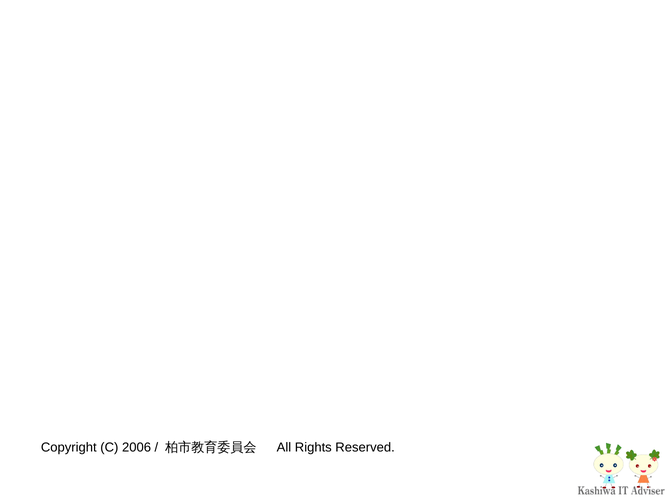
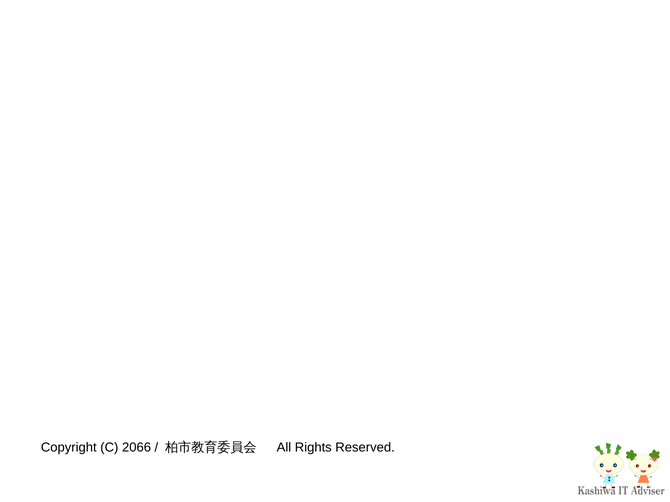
2006: 2006 -> 2066
